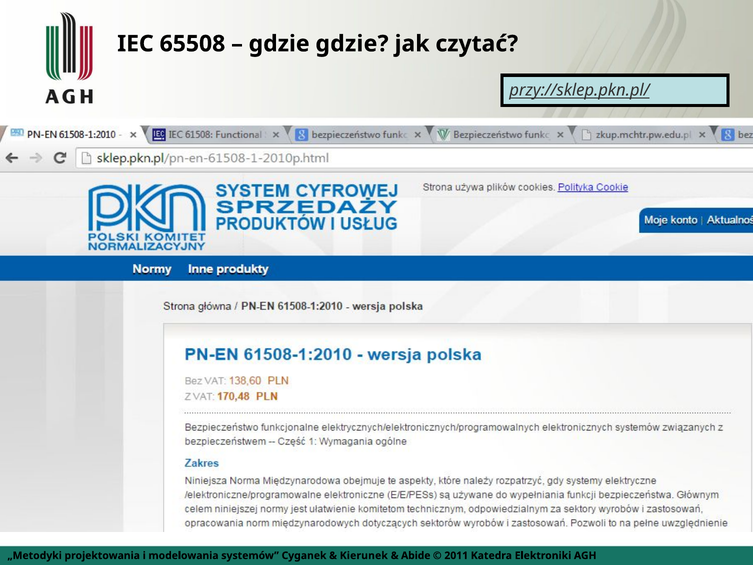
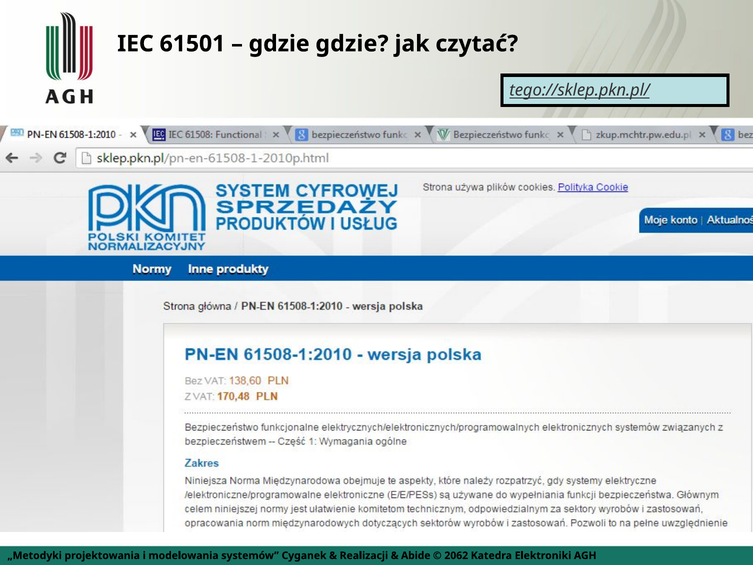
65508: 65508 -> 61501
przy://sklep.pkn.pl/: przy://sklep.pkn.pl/ -> tego://sklep.pkn.pl/
Kierunek: Kierunek -> Realizacji
2011: 2011 -> 2062
